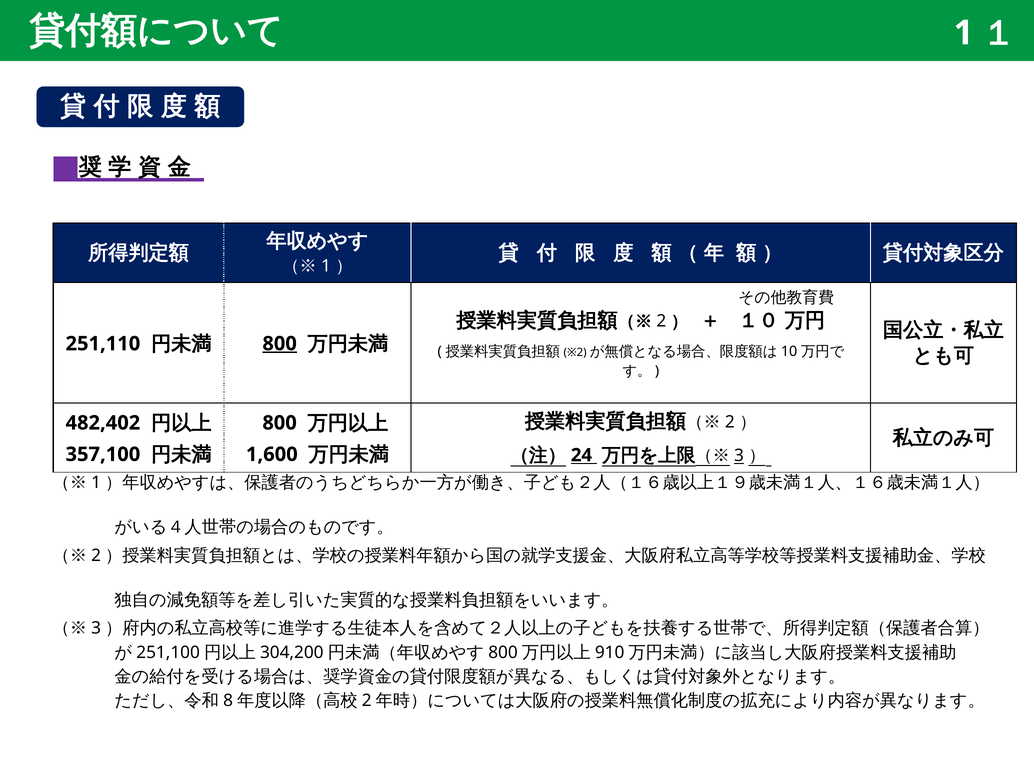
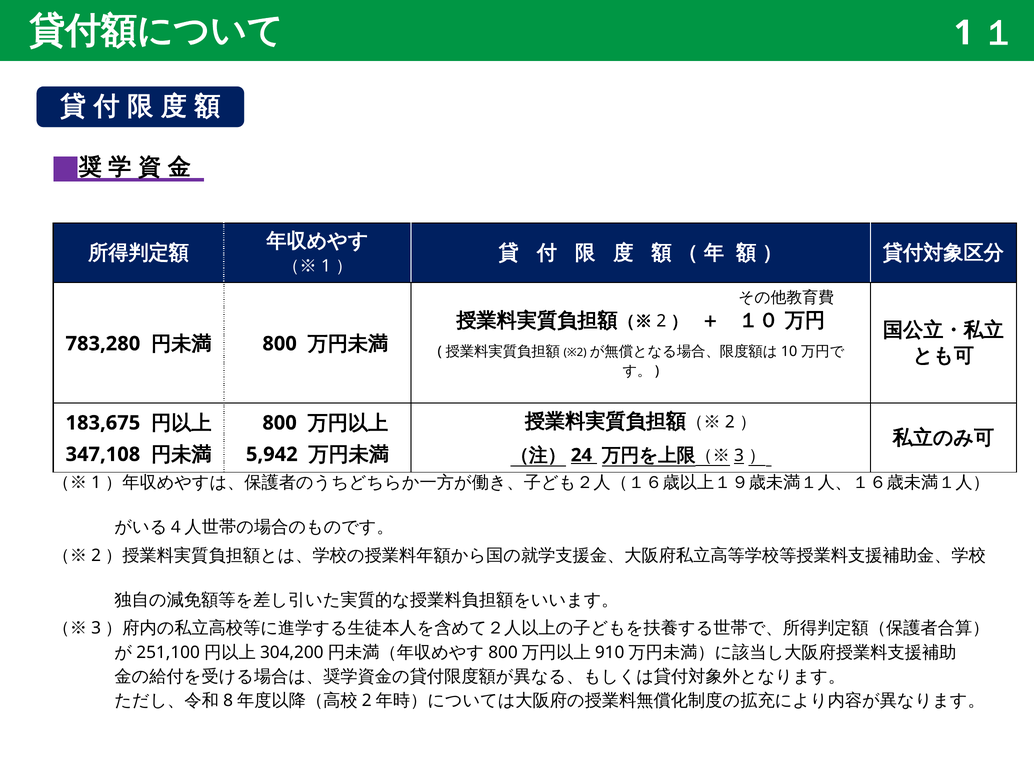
251,110: 251,110 -> 783,280
800 at (280, 344) underline: present -> none
482,402: 482,402 -> 183,675
357,100: 357,100 -> 347,108
1,600: 1,600 -> 5,942
